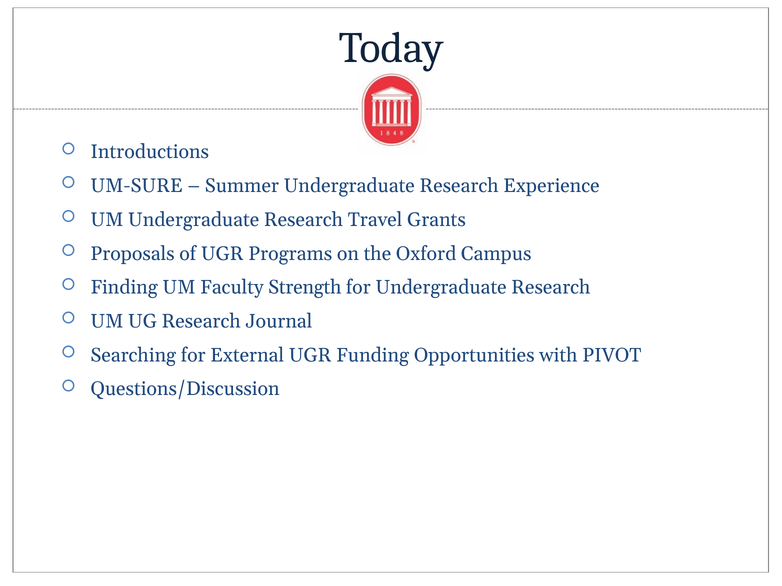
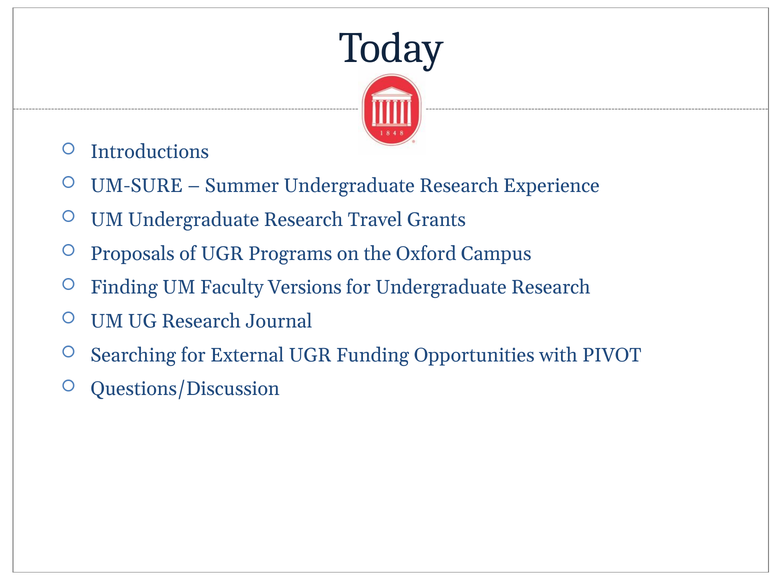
Strength: Strength -> Versions
